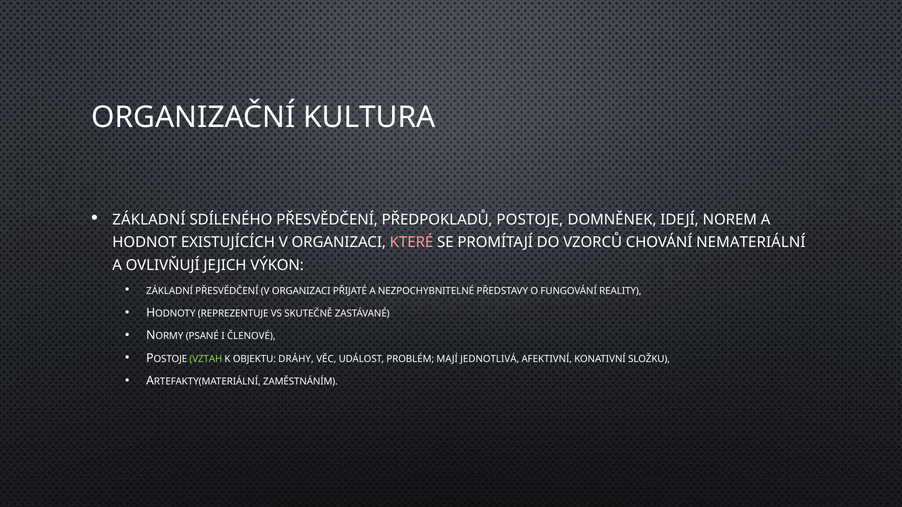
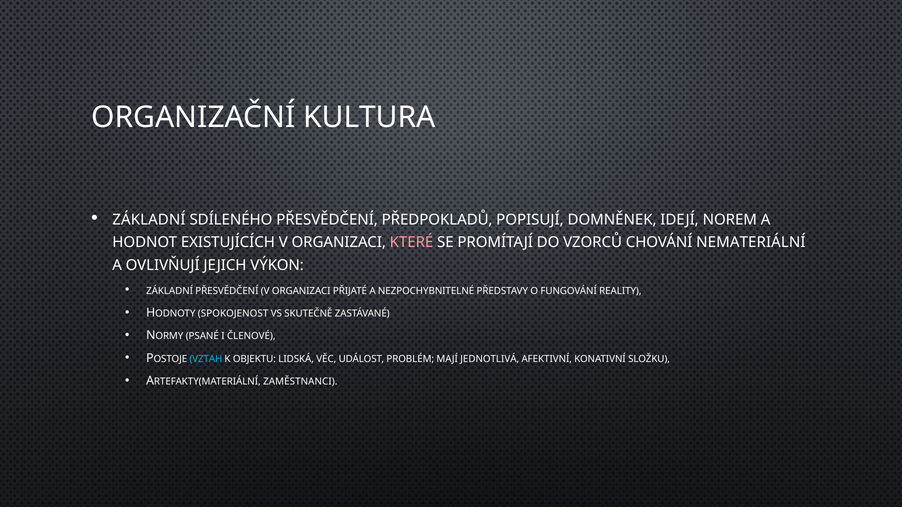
PŘEDPOKLADŮ POSTOJE: POSTOJE -> POPISUJÍ
REPREZENTUJE: REPREZENTUJE -> SPOKOJENOST
VZTAH colour: light green -> light blue
DRÁHY: DRÁHY -> LIDSKÁ
ZAMĚSTNÁNÍM: ZAMĚSTNÁNÍM -> ZAMĚSTNANCI
